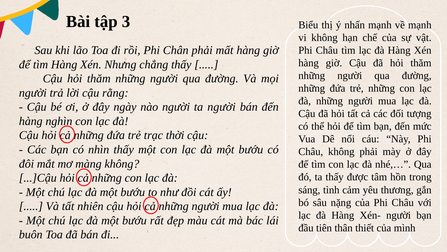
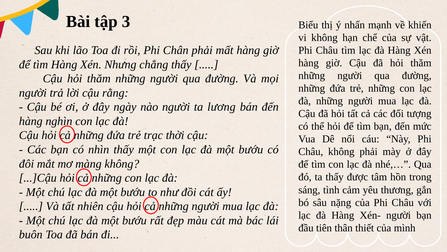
về mạnh: mạnh -> khiến
ta người: người -> lương
